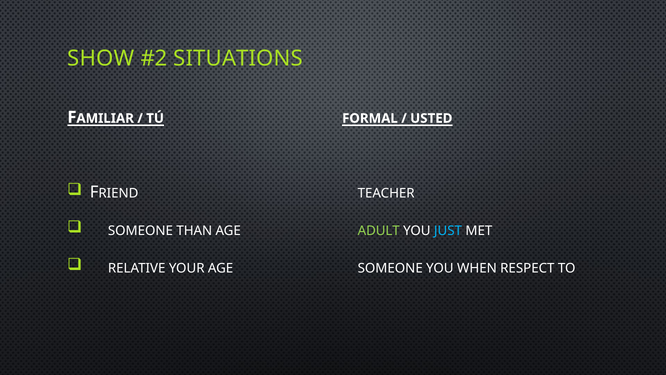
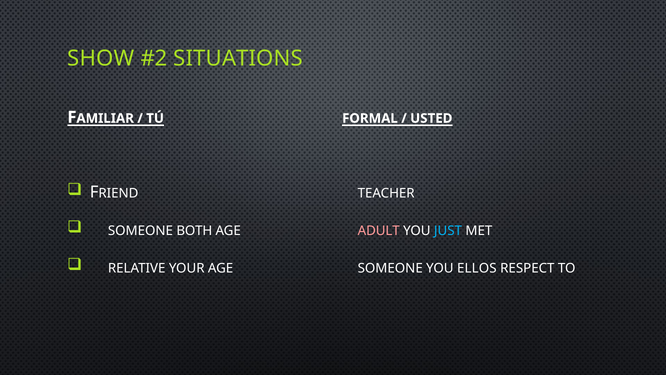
THAN: THAN -> BOTH
ADULT colour: light green -> pink
WHEN: WHEN -> ELLOS
